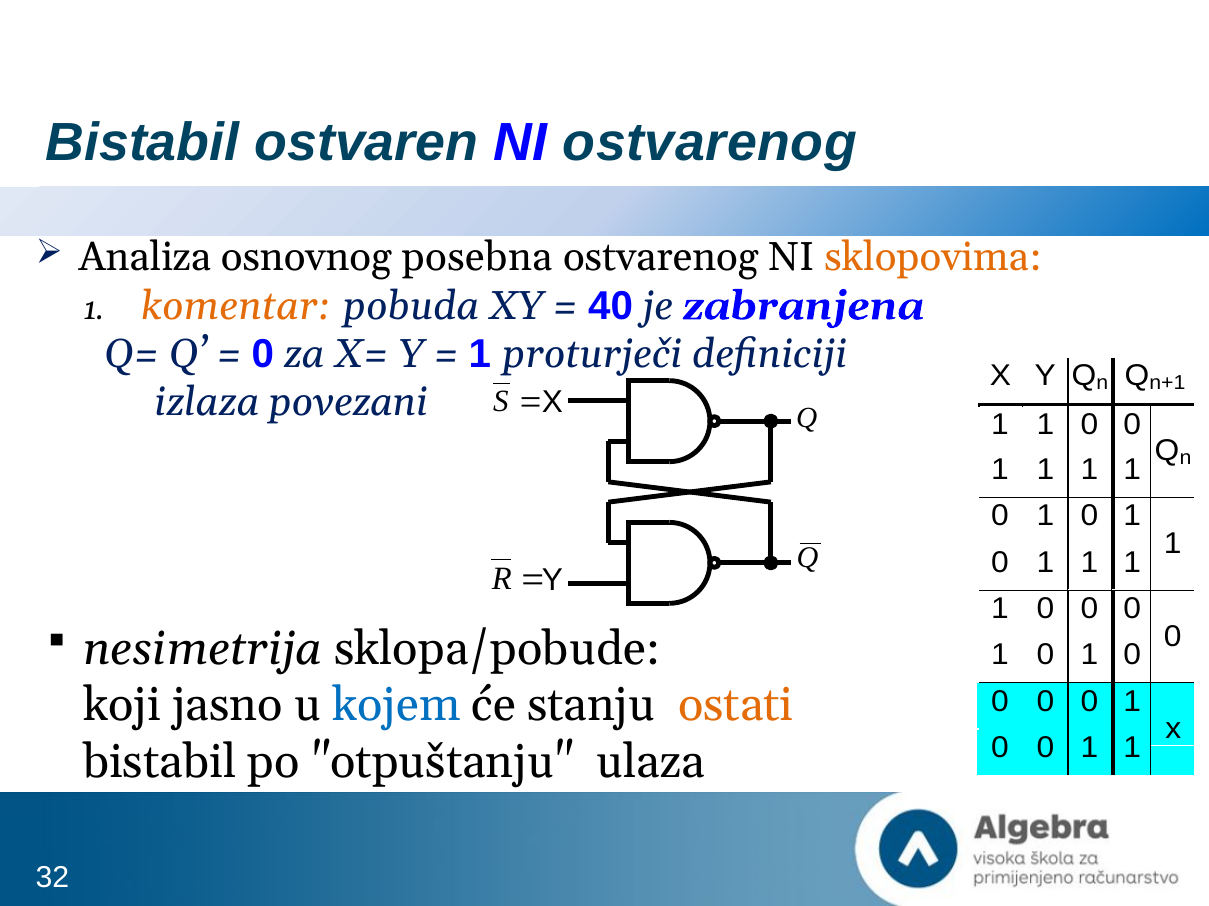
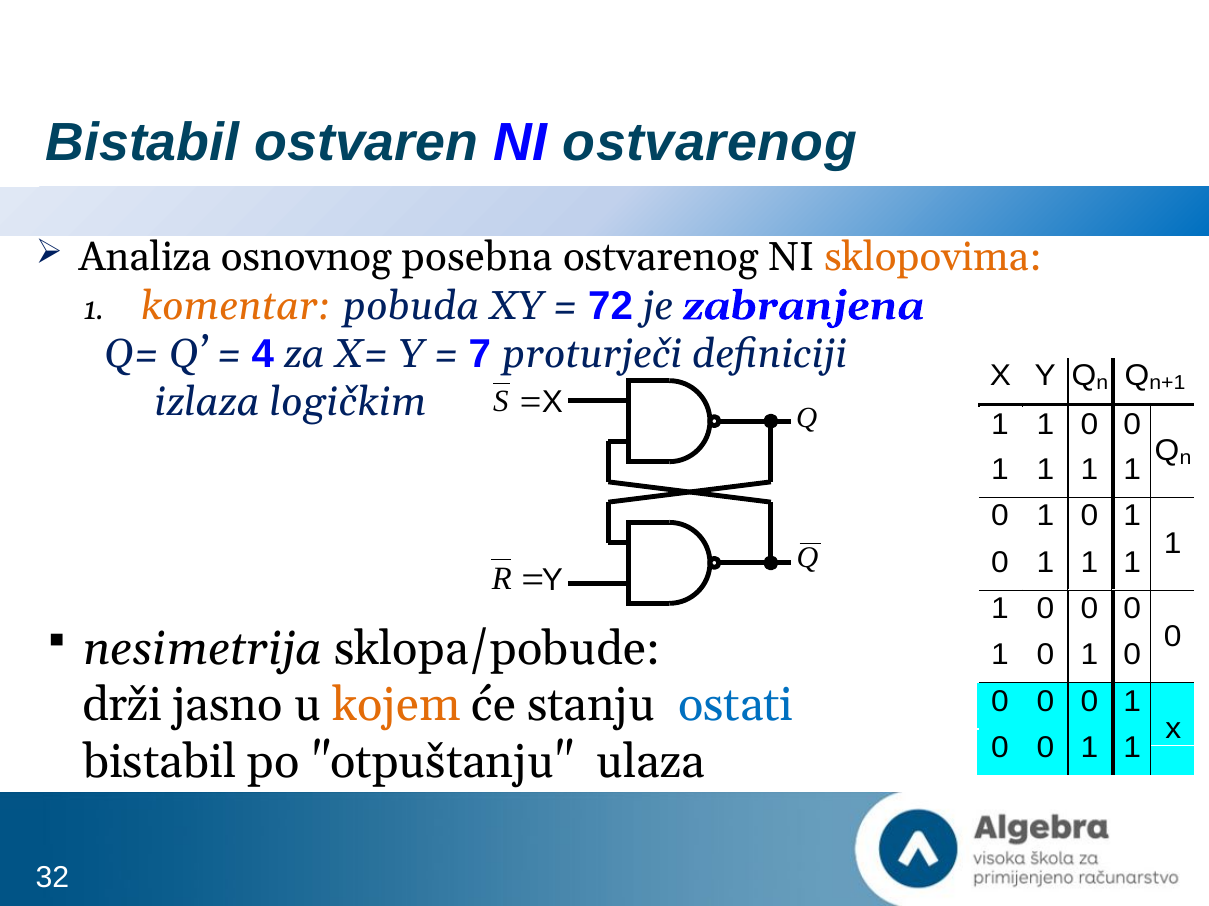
40: 40 -> 72
0 at (263, 355): 0 -> 4
1 at (480, 355): 1 -> 7
povezani: povezani -> logičkim
koji: koji -> drži
kojem colour: blue -> orange
ostati colour: orange -> blue
